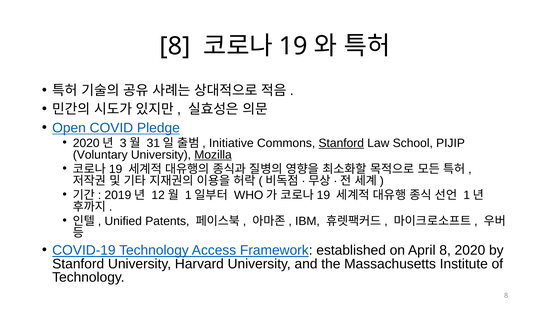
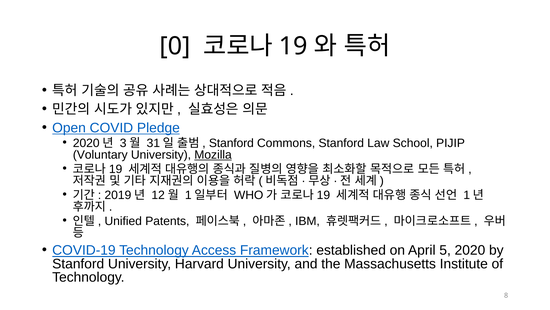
8 at (175, 46): 8 -> 0
Initiative at (231, 143): Initiative -> Stanford
Stanford at (341, 143) underline: present -> none
April 8: 8 -> 5
